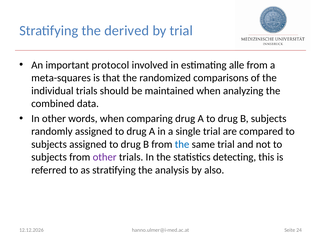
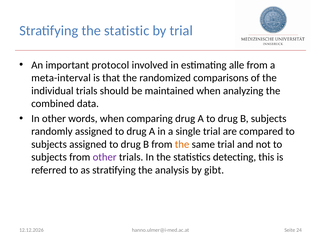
derived: derived -> statistic
meta-squares: meta-squares -> meta-interval
the at (182, 144) colour: blue -> orange
also: also -> gibt
